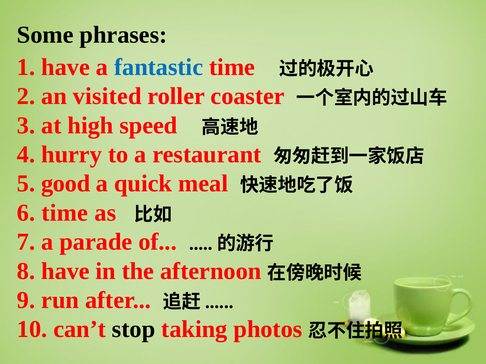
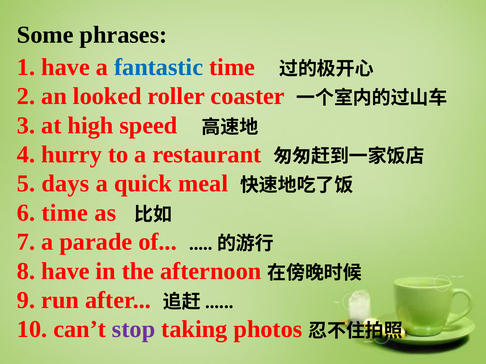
visited: visited -> looked
good: good -> days
stop colour: black -> purple
